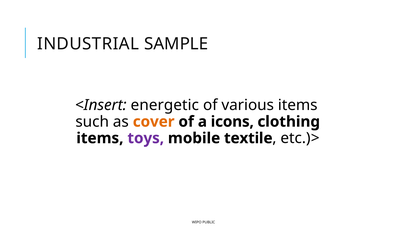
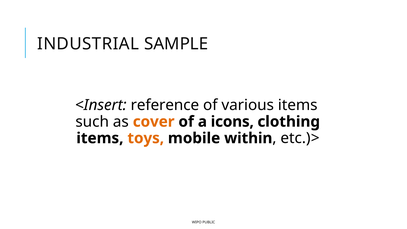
energetic: energetic -> reference
toys colour: purple -> orange
textile: textile -> within
